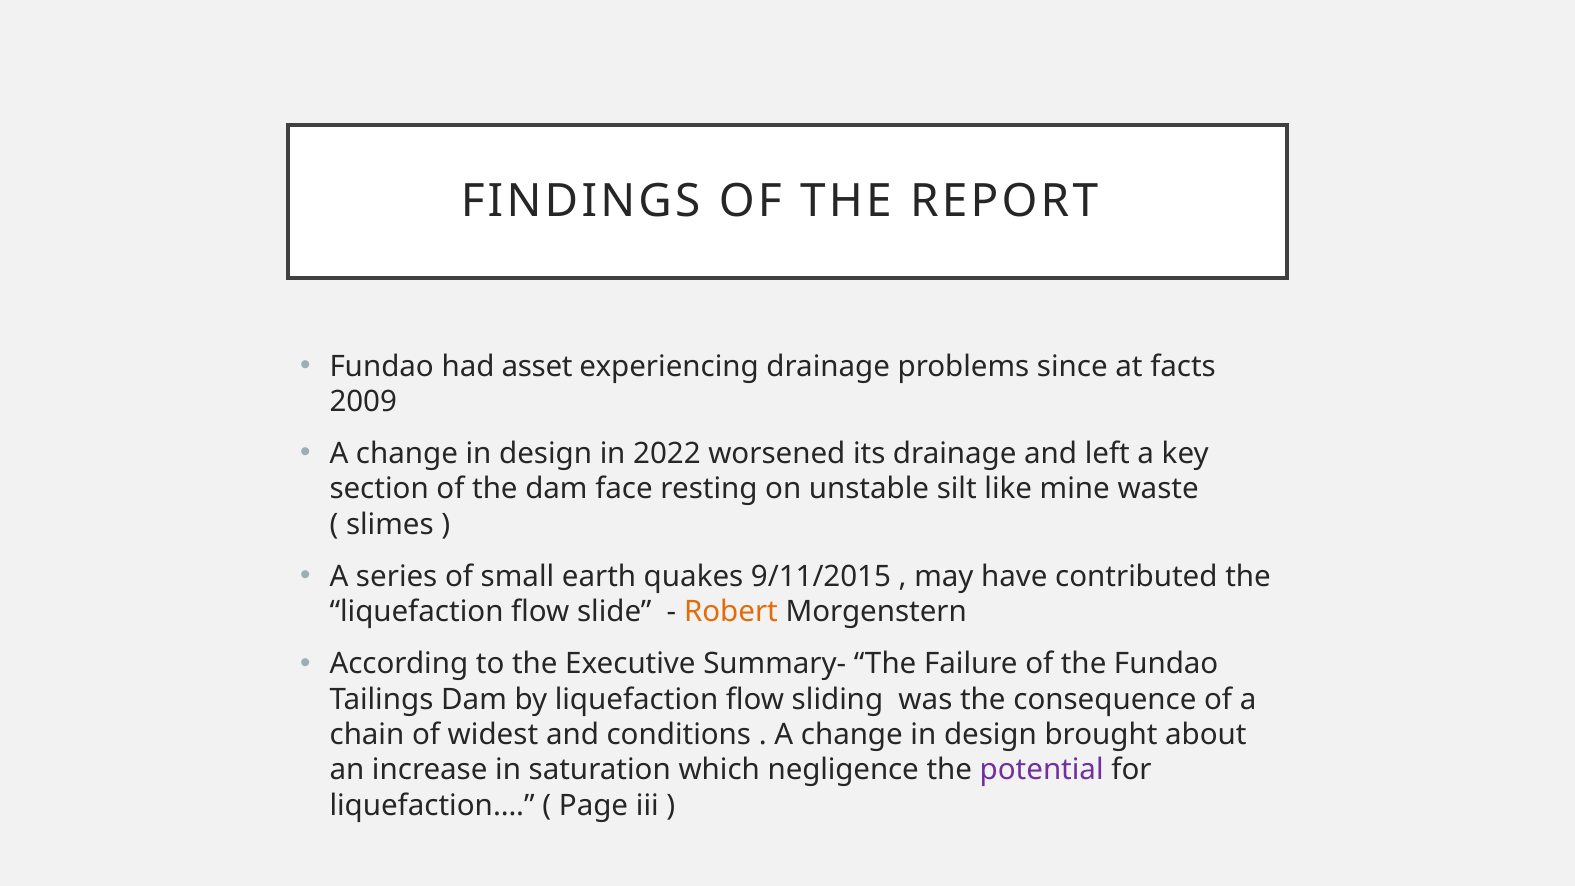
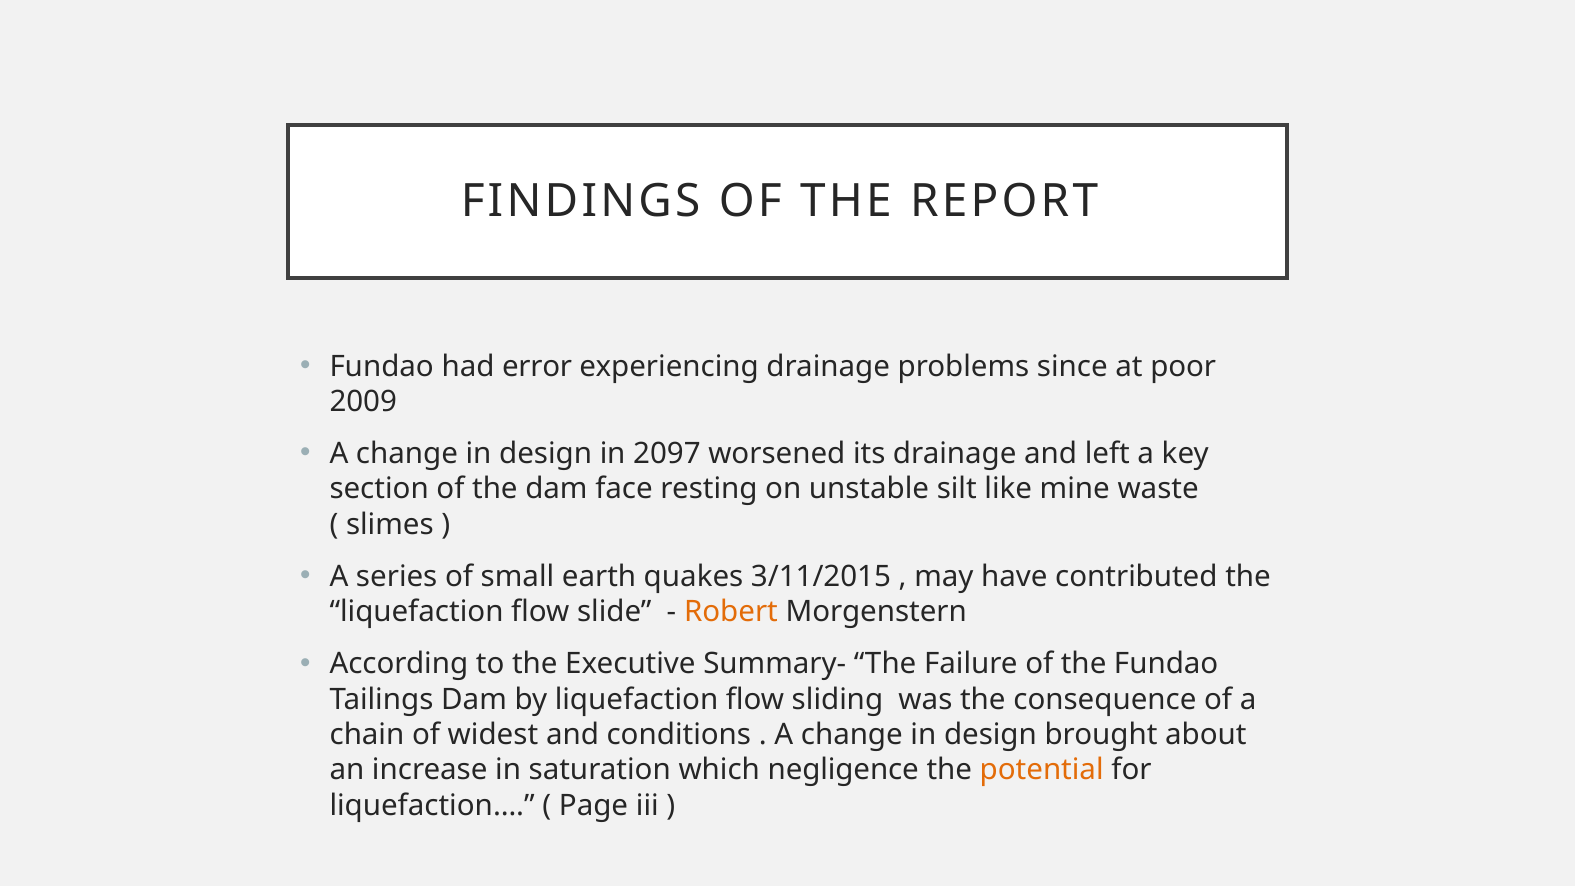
asset: asset -> error
facts: facts -> poor
2022: 2022 -> 2097
9/11/2015: 9/11/2015 -> 3/11/2015
potential colour: purple -> orange
